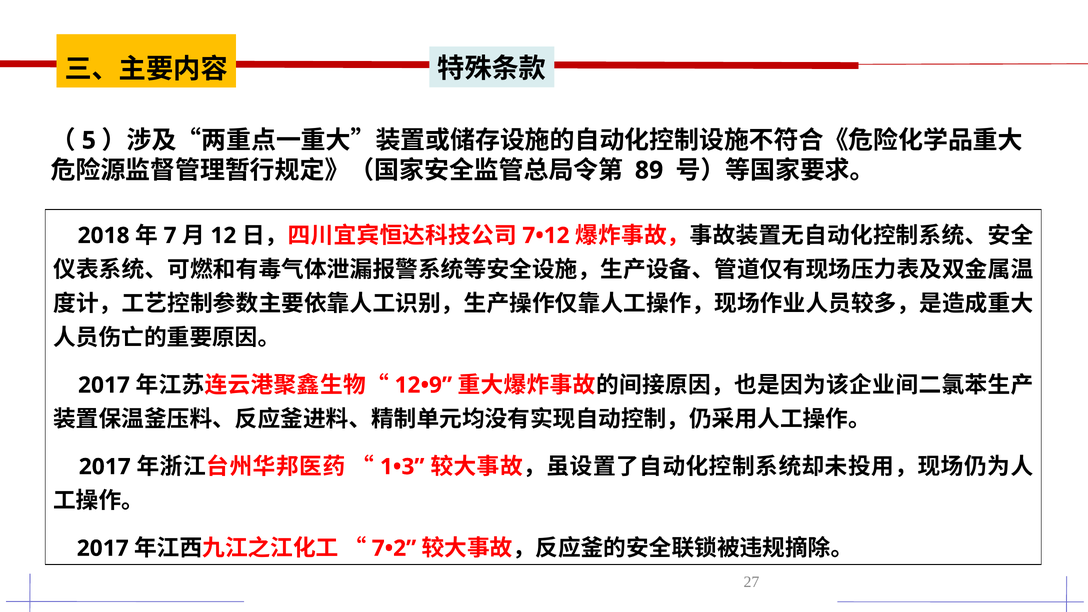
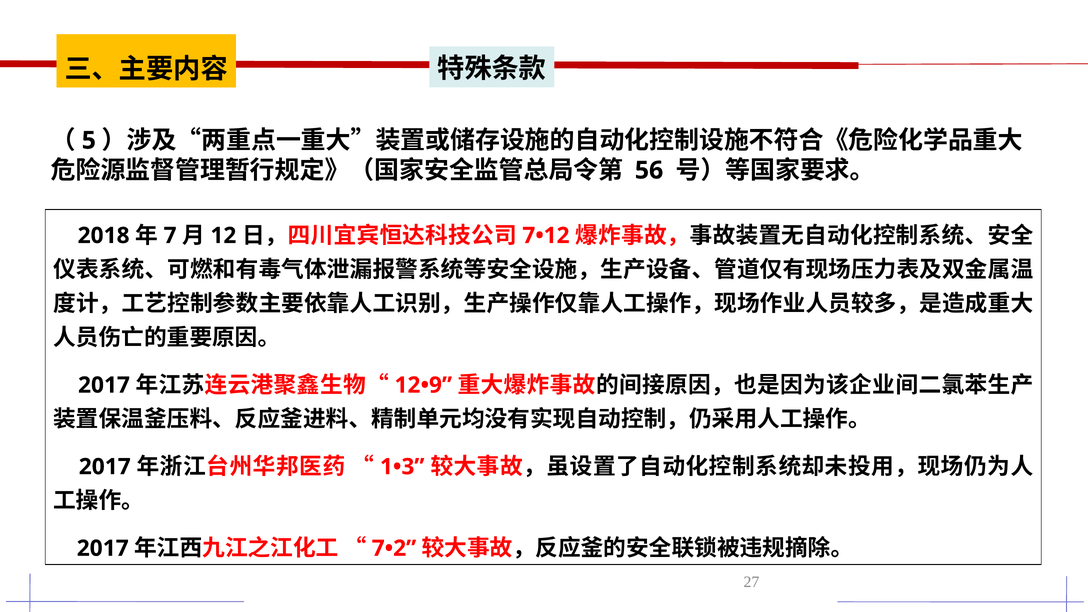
89: 89 -> 56
